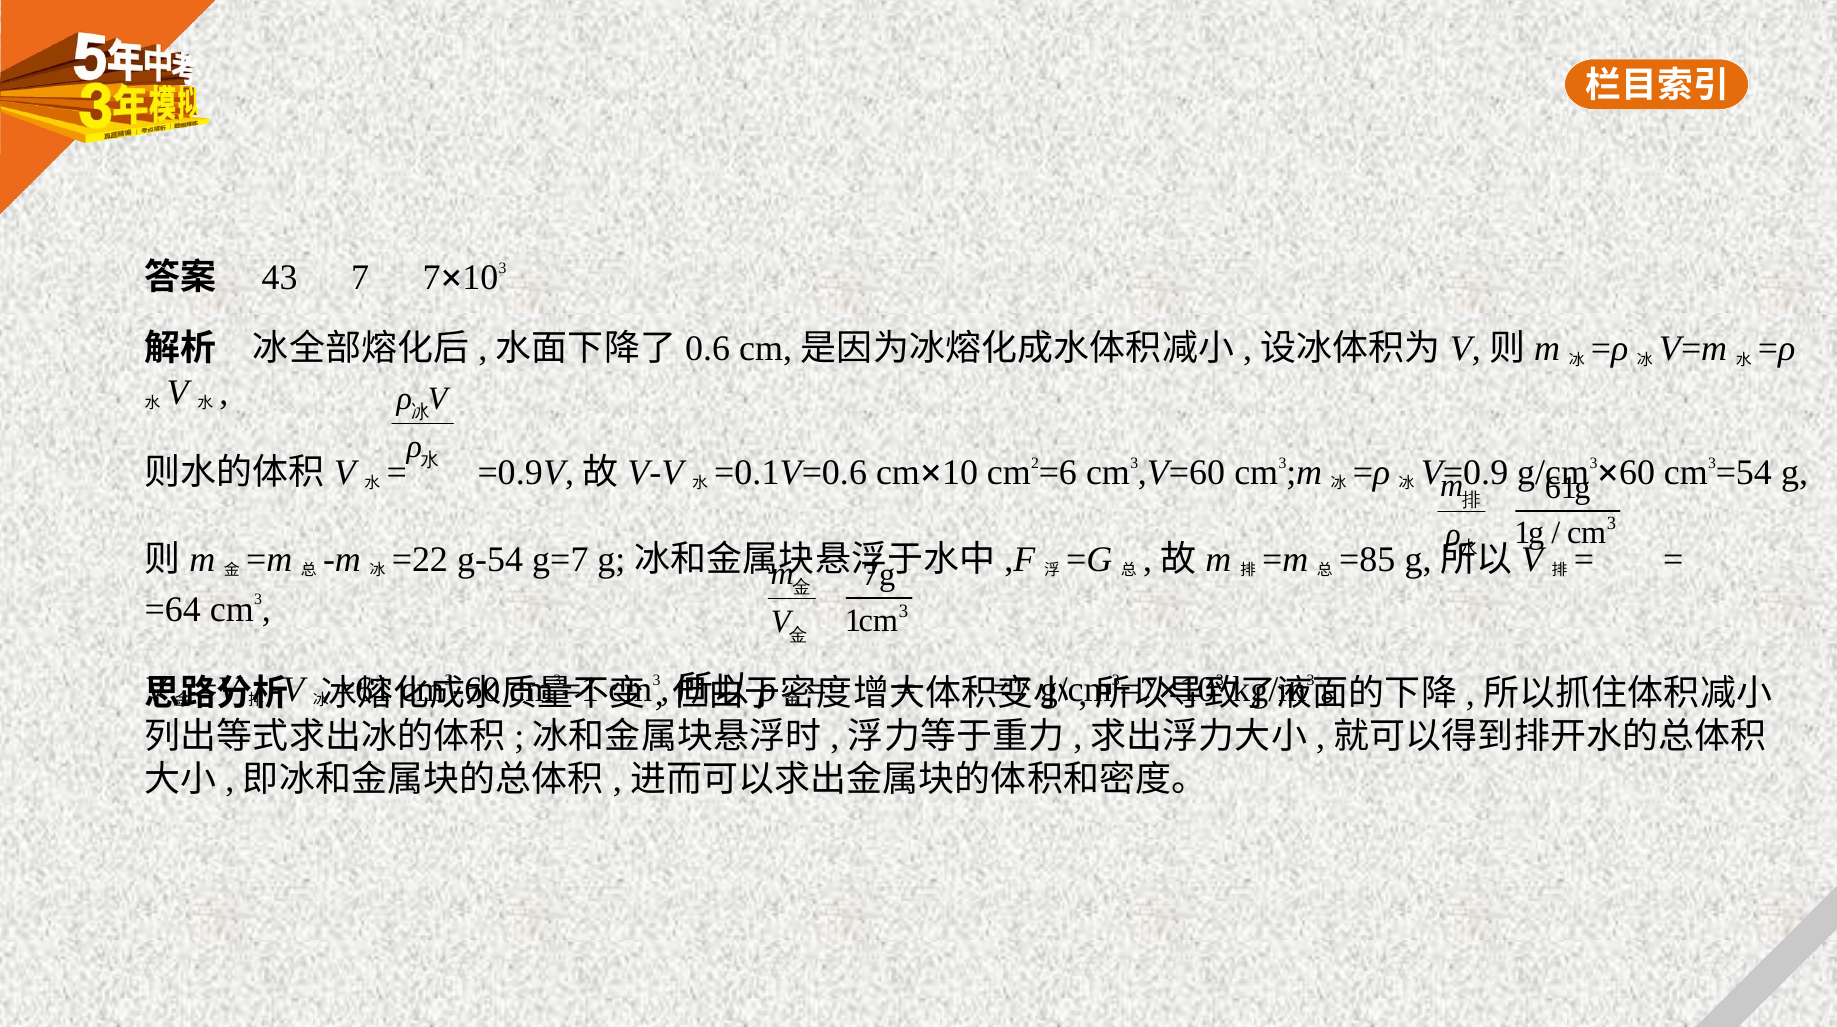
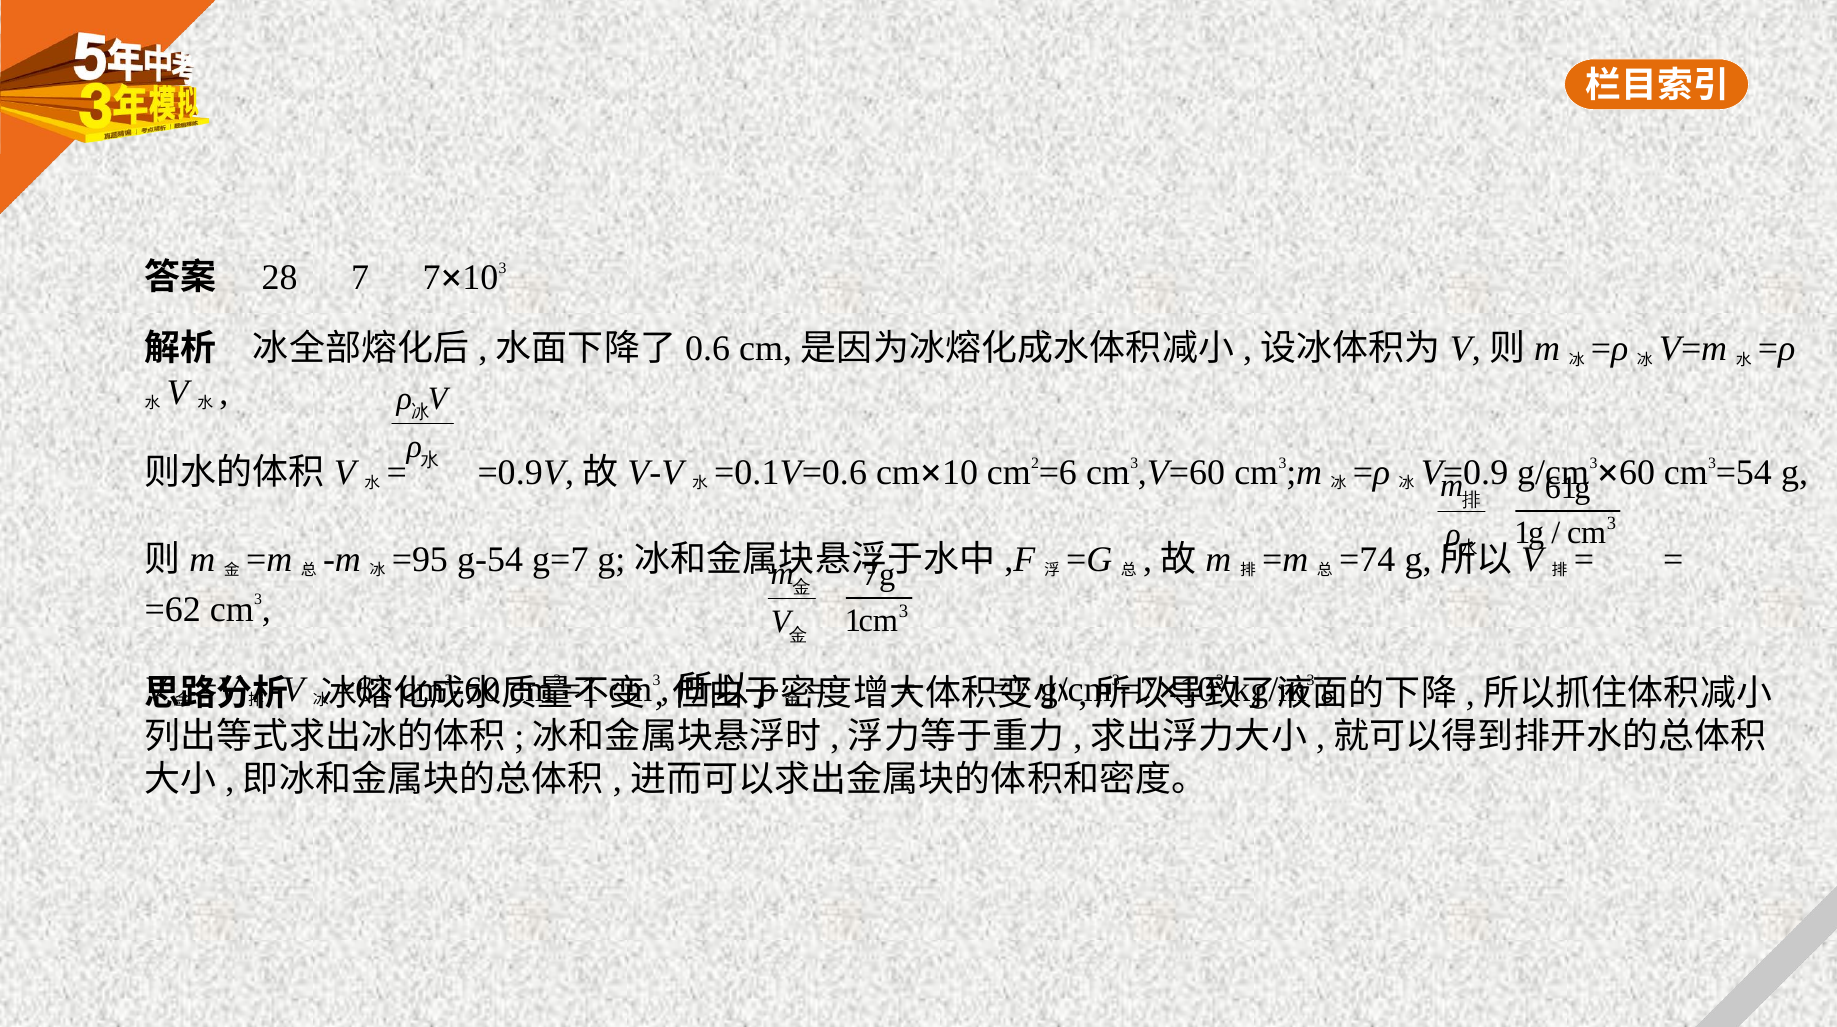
43: 43 -> 28
=22: =22 -> =95
=85: =85 -> =74
=64: =64 -> =62
